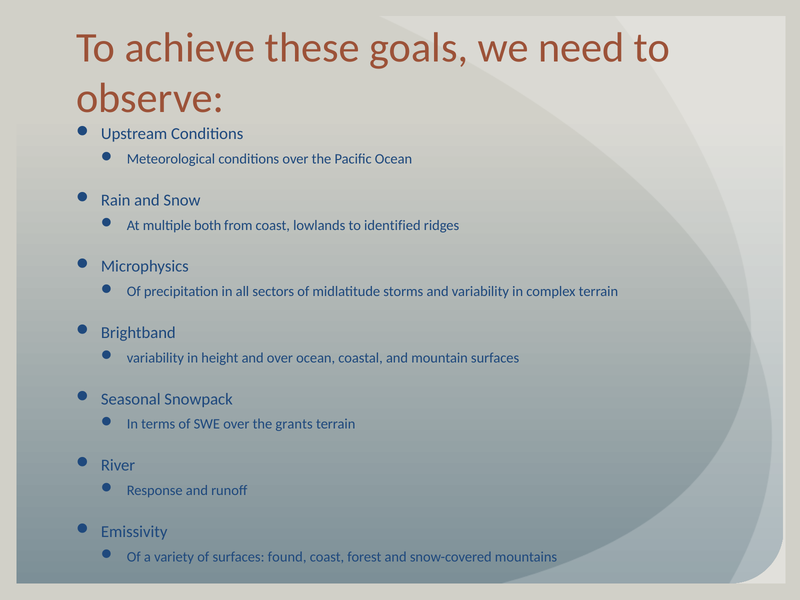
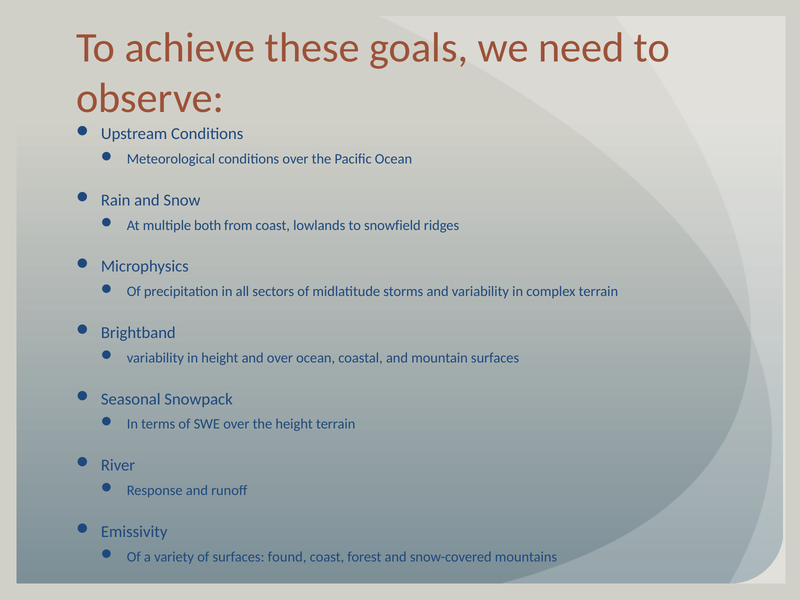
identified: identified -> snowfield
the grants: grants -> height
